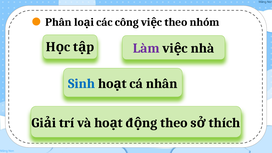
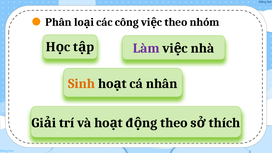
Sinh colour: blue -> orange
